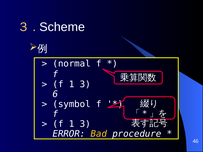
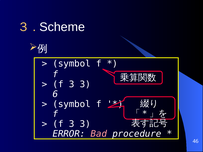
normal at (72, 64): normal -> symbol
1 at (72, 84): 1 -> 3
1 at (72, 124): 1 -> 3
Bad colour: yellow -> pink
